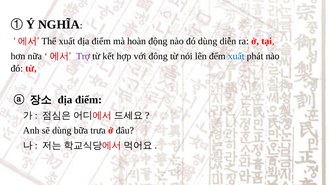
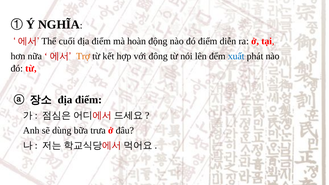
xuất at (67, 41): xuất -> cuối
đó dùng: dùng -> điểm
Trợ colour: purple -> orange
